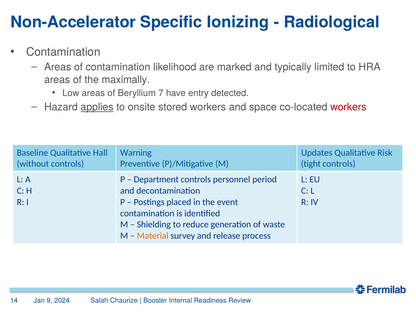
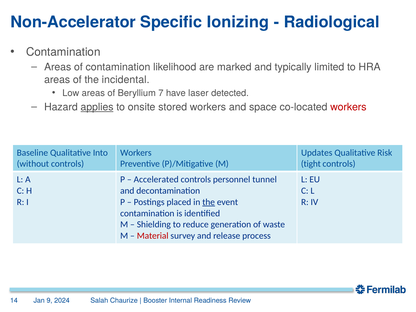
maximally: maximally -> incidental
entry: entry -> laser
Hall: Hall -> Into
Warning at (136, 153): Warning -> Workers
Department: Department -> Accelerated
period: period -> tunnel
the at (209, 202) underline: none -> present
Material colour: orange -> red
